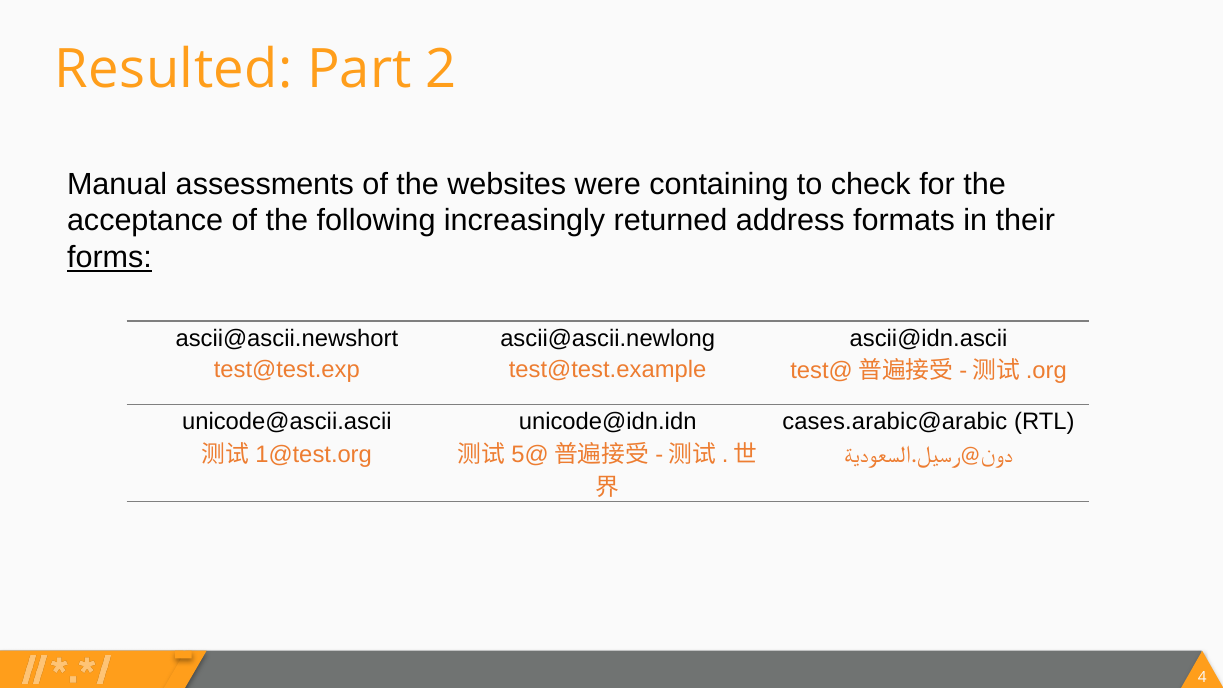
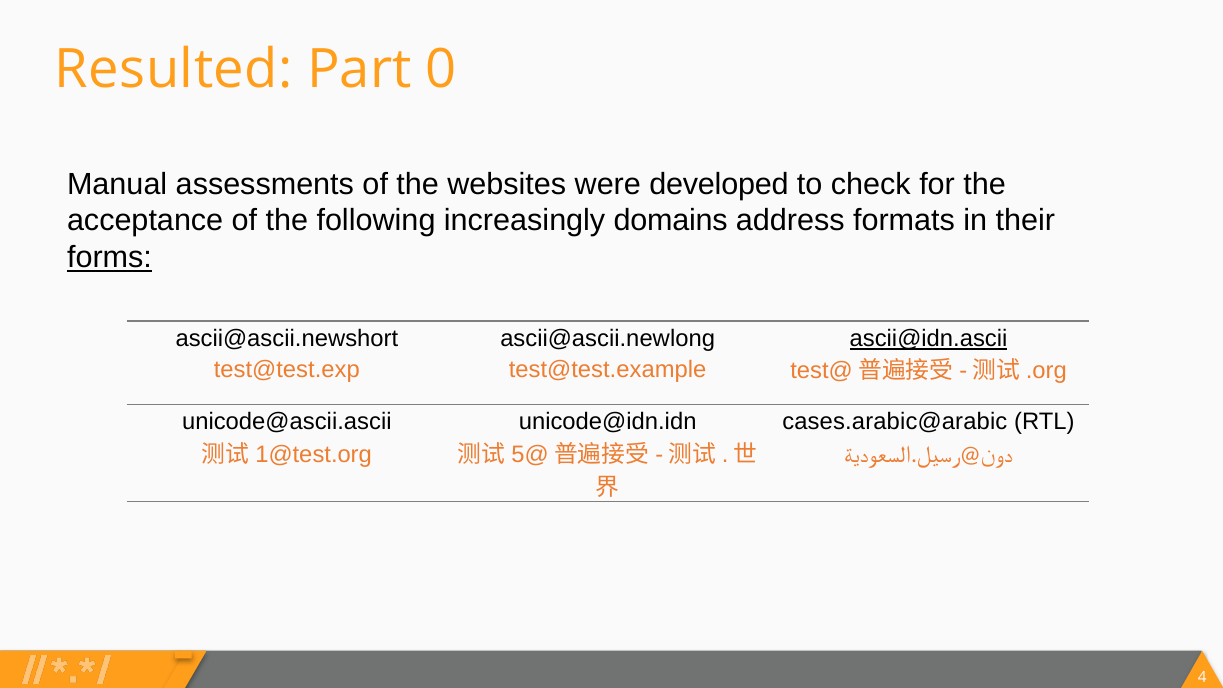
2: 2 -> 0
containing: containing -> developed
returned: returned -> domains
ascii@idn.ascii underline: none -> present
